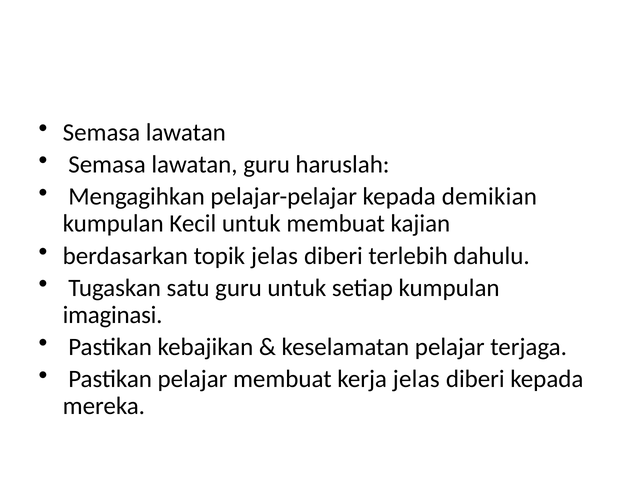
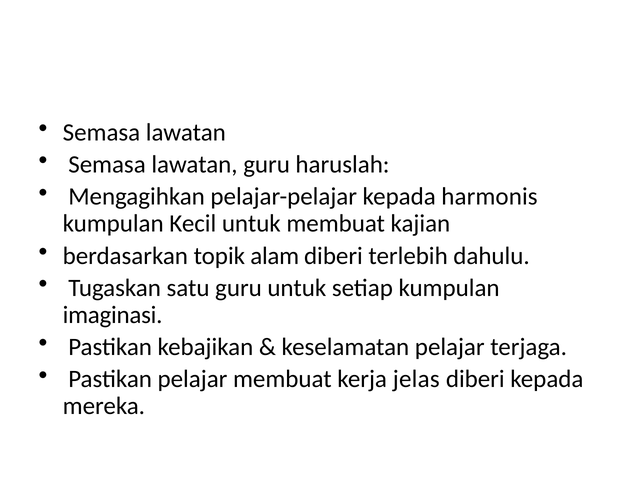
demikian: demikian -> harmonis
topik jelas: jelas -> alam
